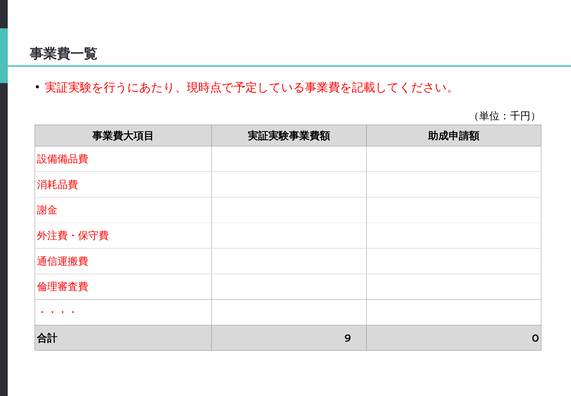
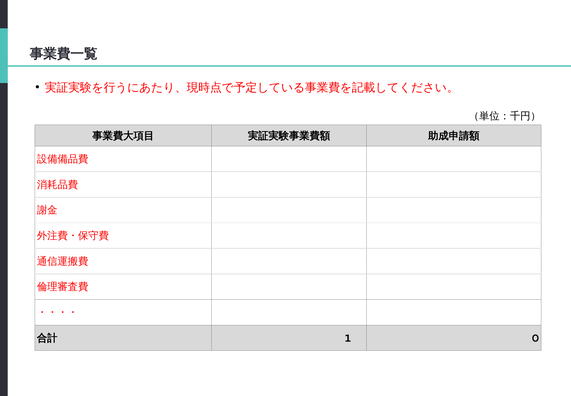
9: 9 -> 1
